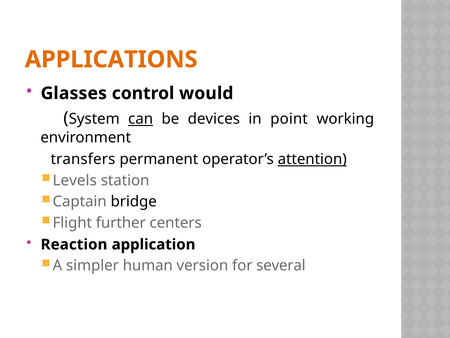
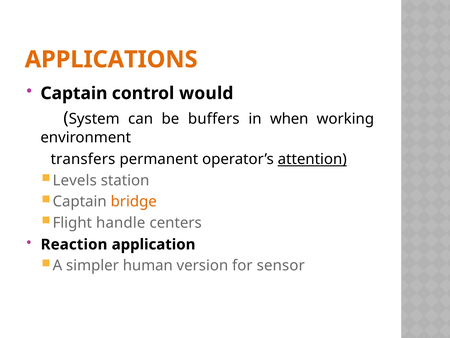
Glasses at (74, 93): Glasses -> Captain
can underline: present -> none
devices: devices -> buffers
point: point -> when
bridge colour: black -> orange
further: further -> handle
several: several -> sensor
